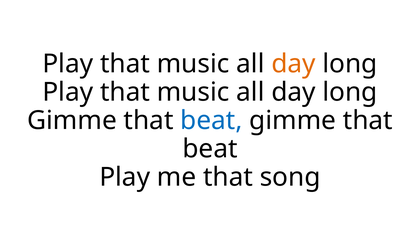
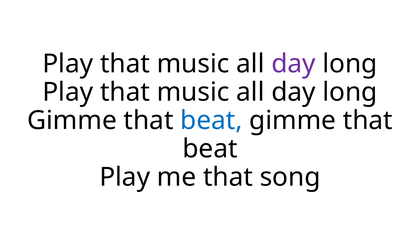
day at (293, 64) colour: orange -> purple
